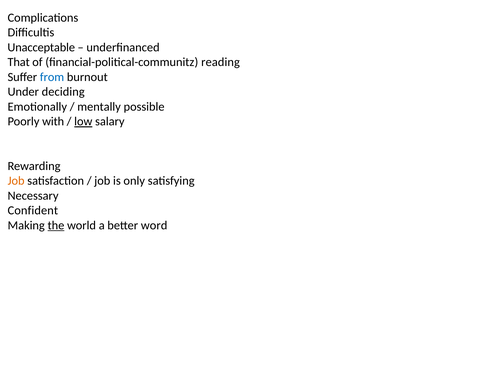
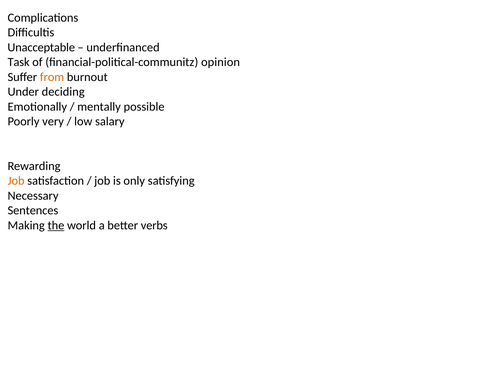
That: That -> Task
reading: reading -> opinion
from colour: blue -> orange
with: with -> very
low underline: present -> none
Confident: Confident -> Sentences
word: word -> verbs
